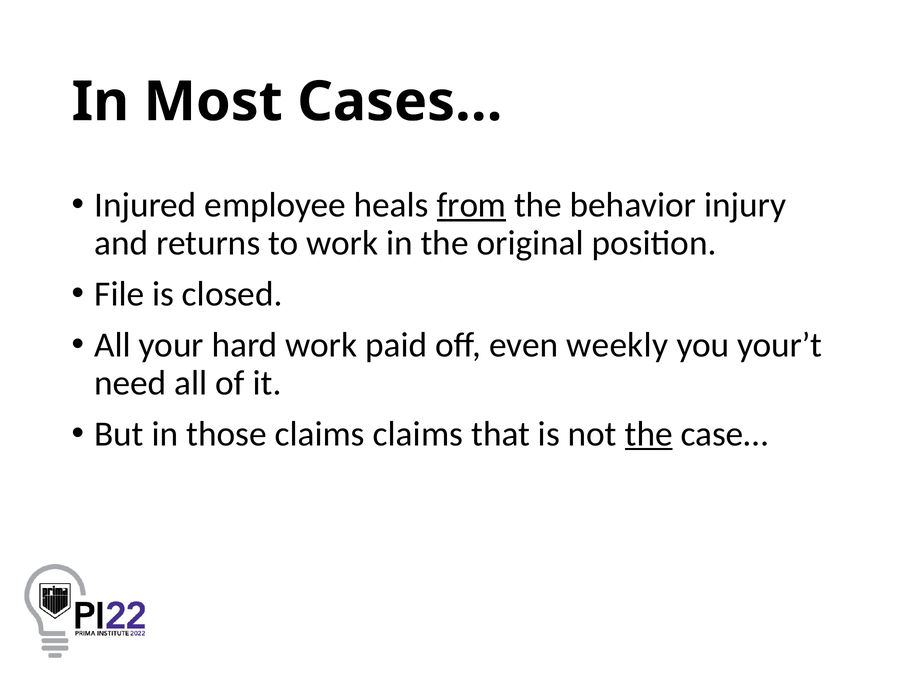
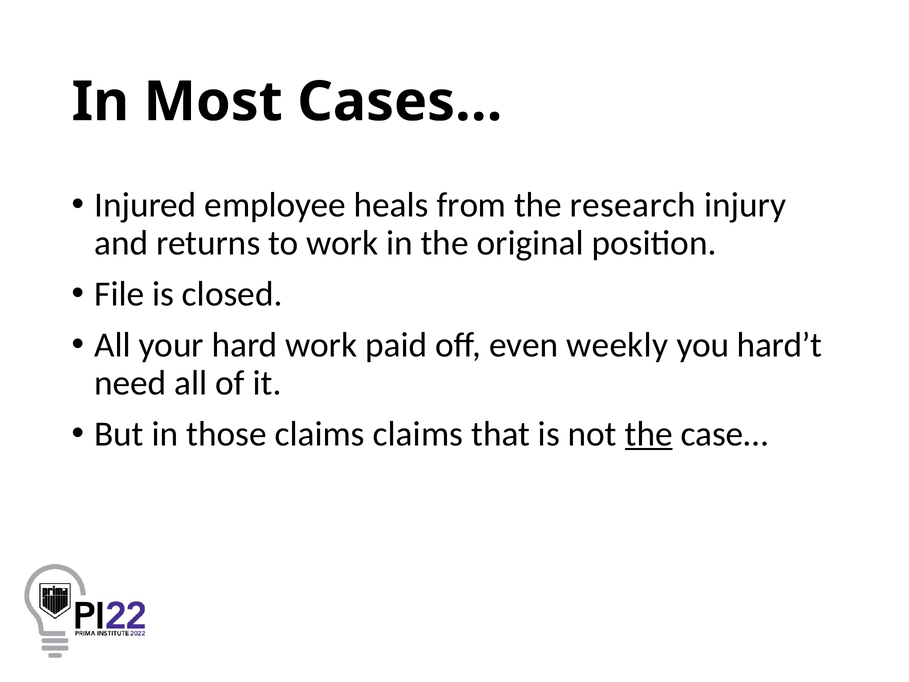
from underline: present -> none
behavior: behavior -> research
your’t: your’t -> hard’t
